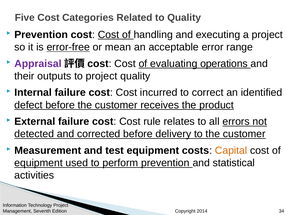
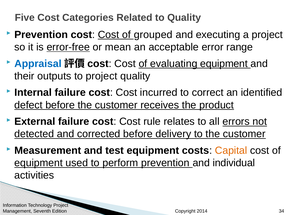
handling: handling -> grouped
Appraisal colour: purple -> blue
evaluating operations: operations -> equipment
statistical: statistical -> individual
